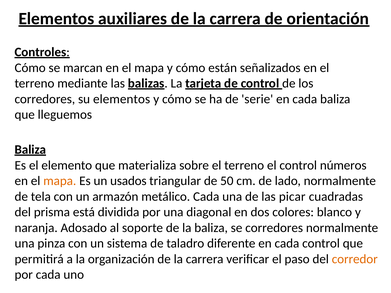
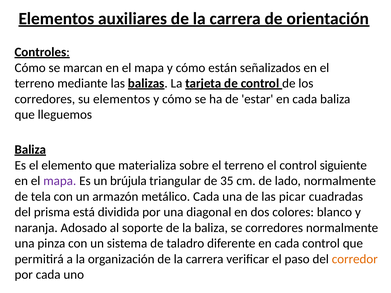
serie: serie -> estar
números: números -> siguiente
mapa at (60, 181) colour: orange -> purple
usados: usados -> brújula
50: 50 -> 35
